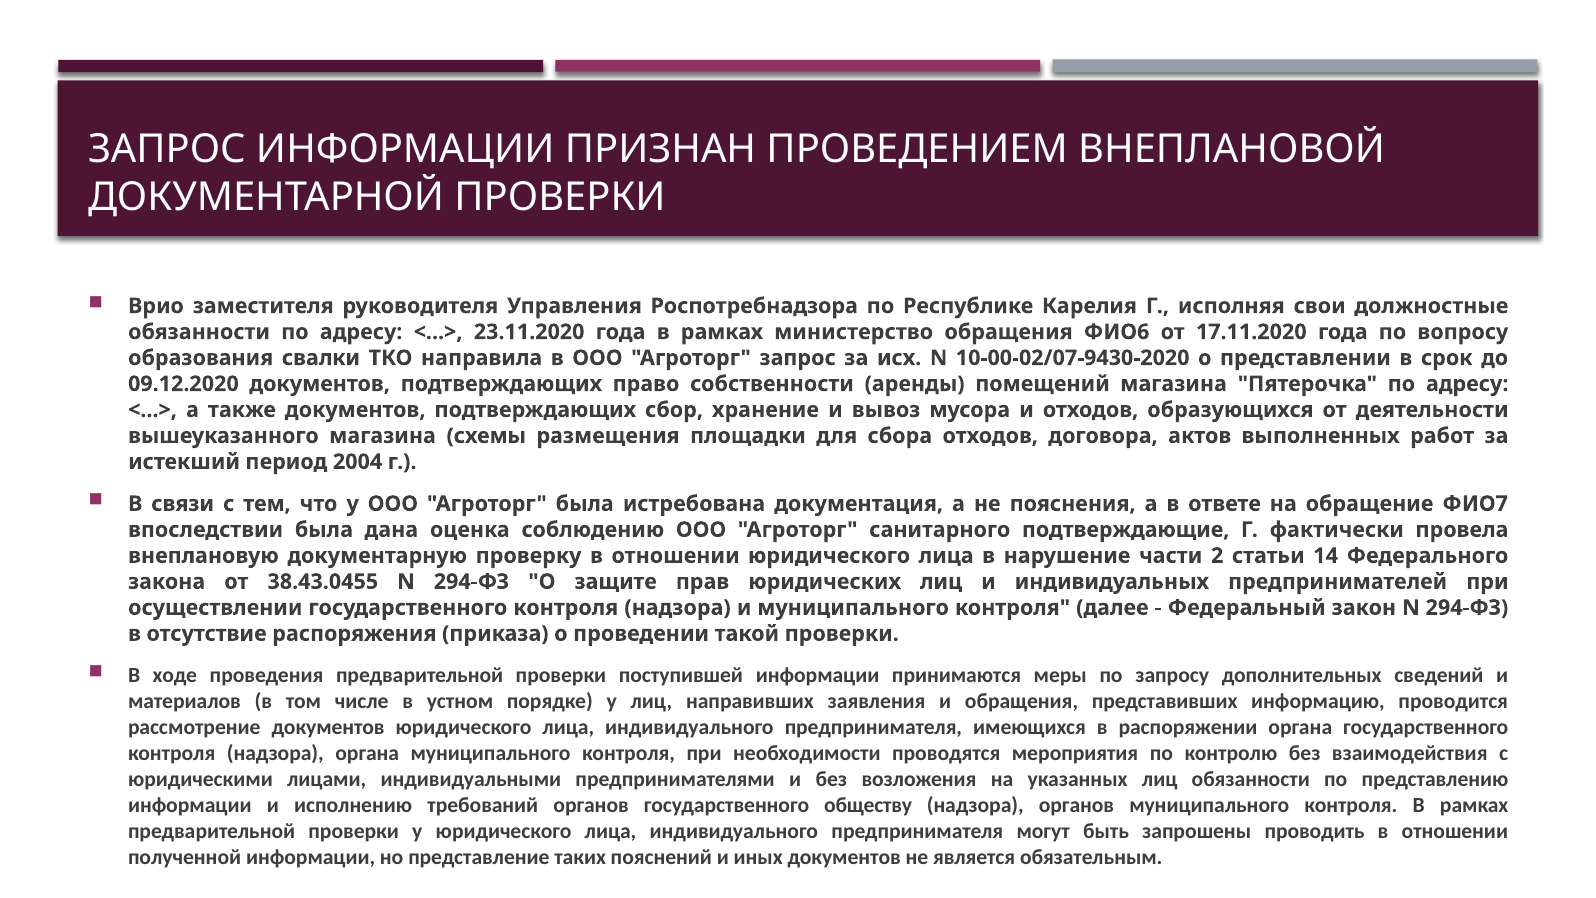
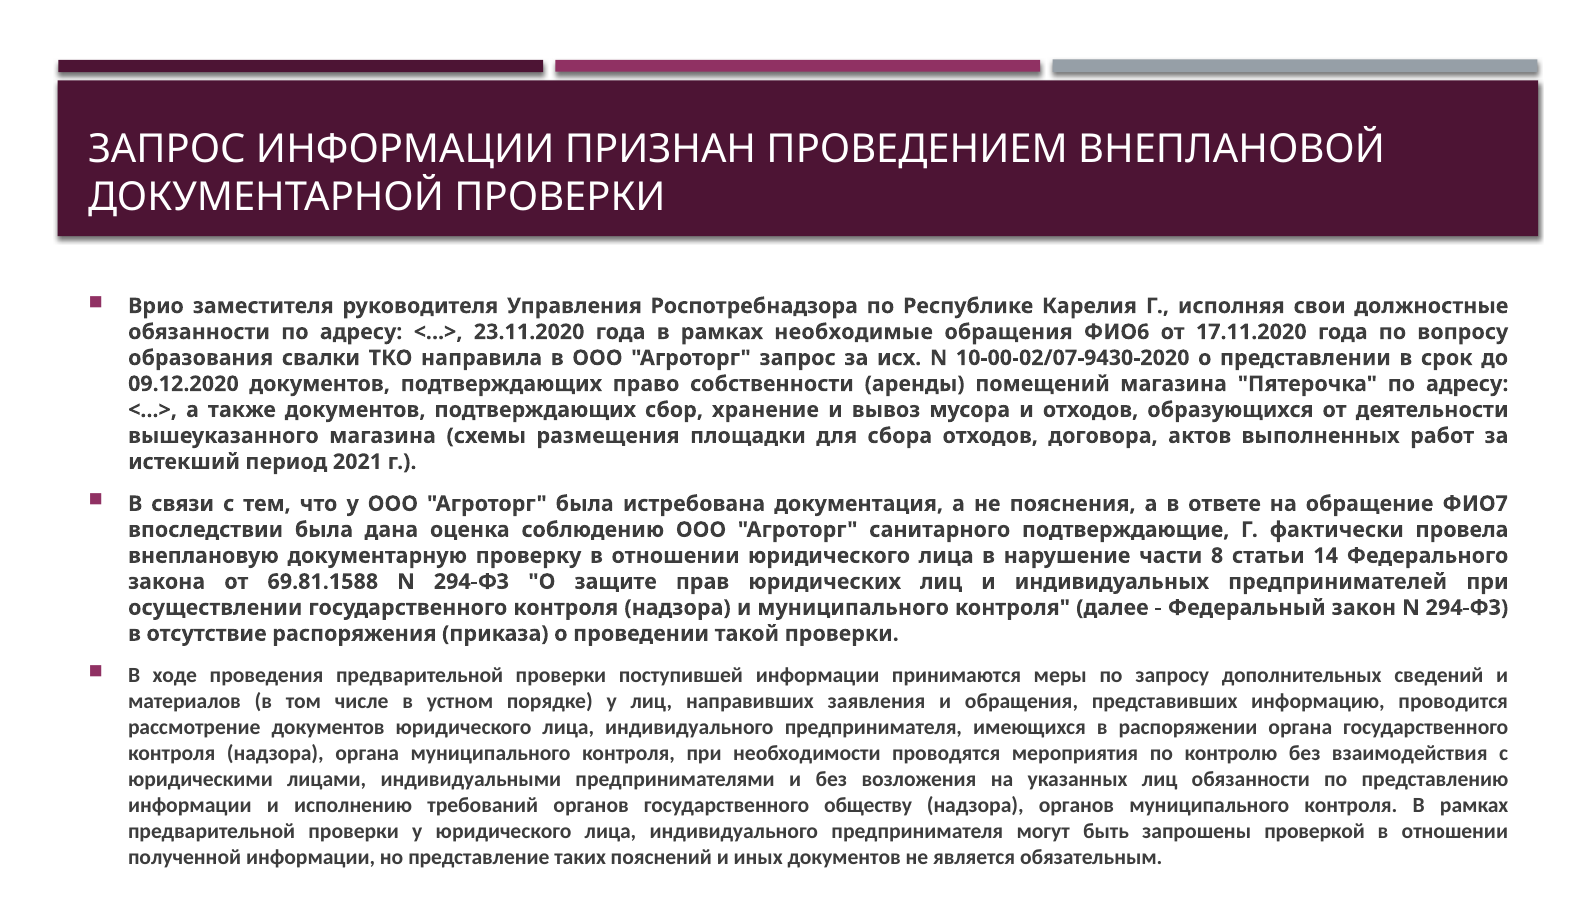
министерство: министерство -> необходимые
2004: 2004 -> 2021
2: 2 -> 8
38.43.0455: 38.43.0455 -> 69.81.1588
проводить: проводить -> проверкой
